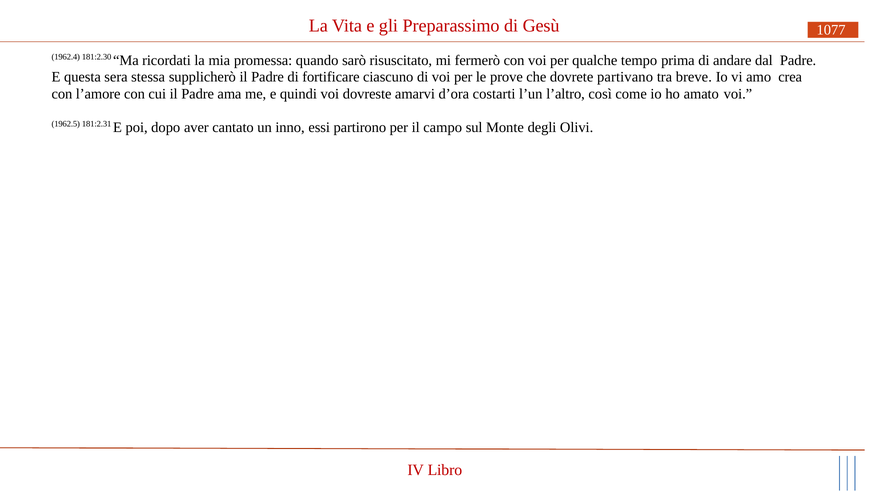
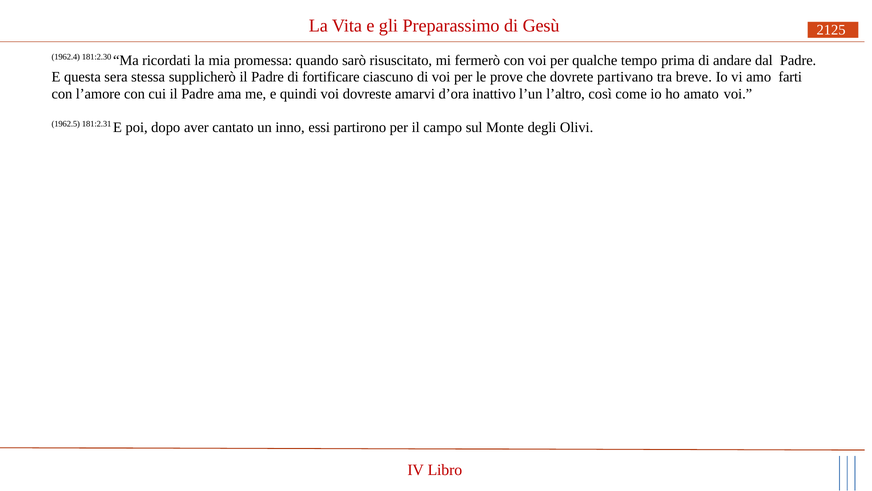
1077: 1077 -> 2125
crea: crea -> farti
costarti: costarti -> inattivo
